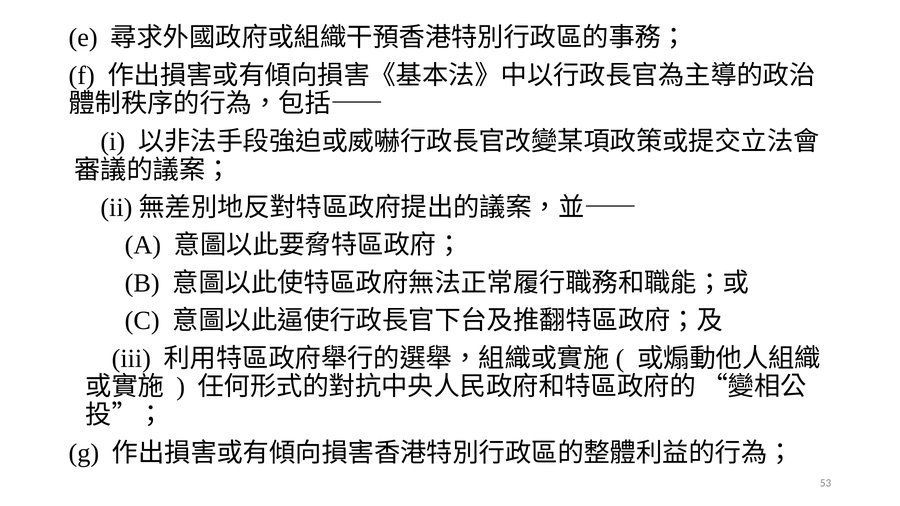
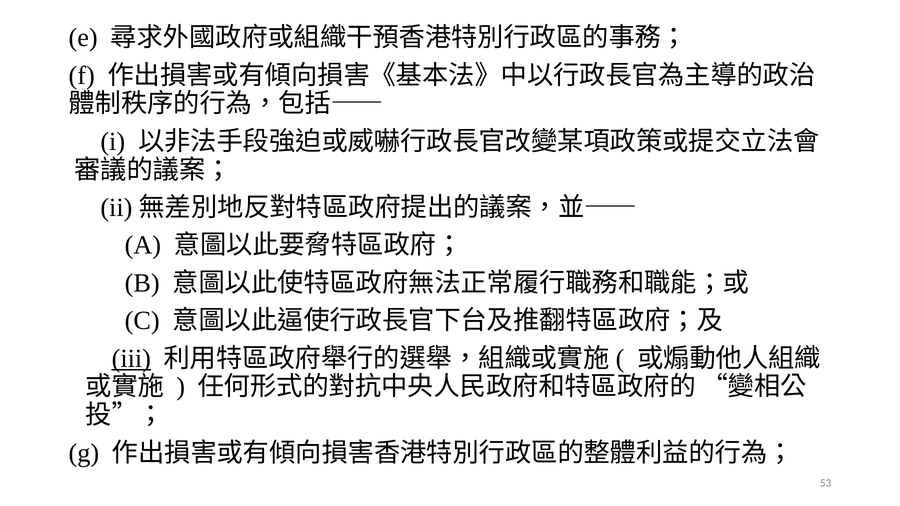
iii underline: none -> present
